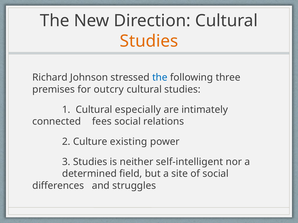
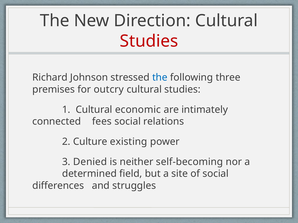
Studies at (149, 41) colour: orange -> red
especially: especially -> economic
3 Studies: Studies -> Denied
self-intelligent: self-intelligent -> self-becoming
